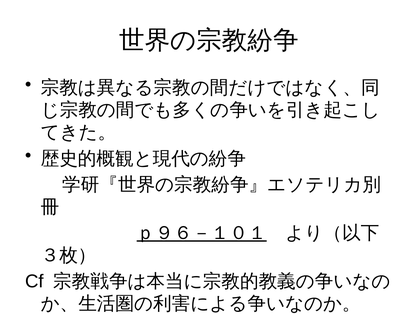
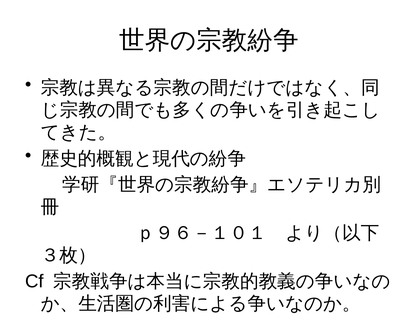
ｐ９６－１０１ underline: present -> none
